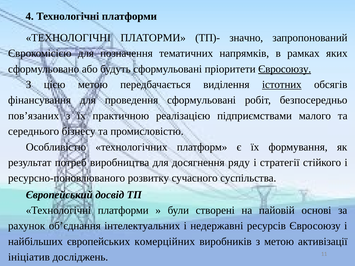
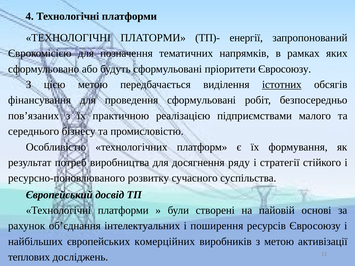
значно: значно -> енергії
Євросоюзу at (285, 69) underline: present -> none
недержавні: недержавні -> поширення
ініціатив: ініціатив -> теплових
